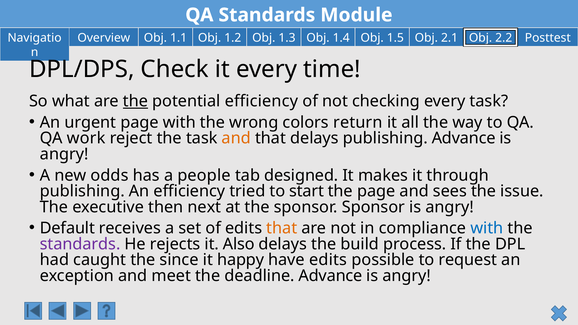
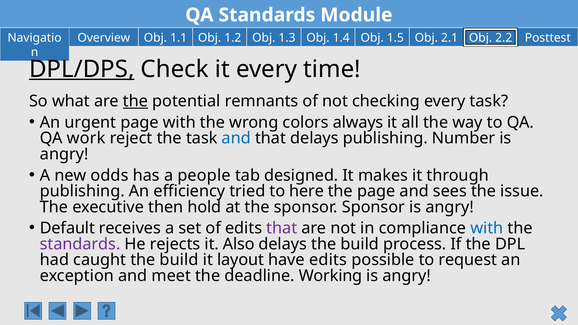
DPL/DPS underline: none -> present
potential efficiency: efficiency -> remnants
return: return -> always
and at (236, 138) colour: orange -> blue
publishing Advance: Advance -> Number
start: start -> here
next: next -> hold
that at (282, 228) colour: orange -> purple
caught the since: since -> build
happy: happy -> layout
deadline Advance: Advance -> Working
